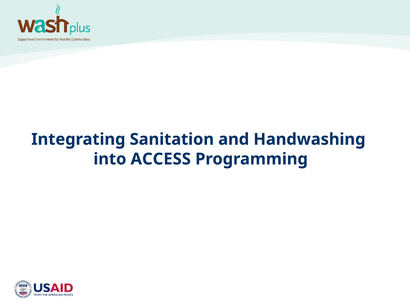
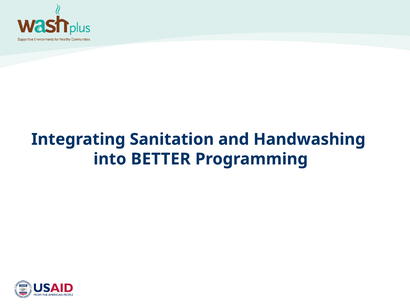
ACCESS: ACCESS -> BETTER
